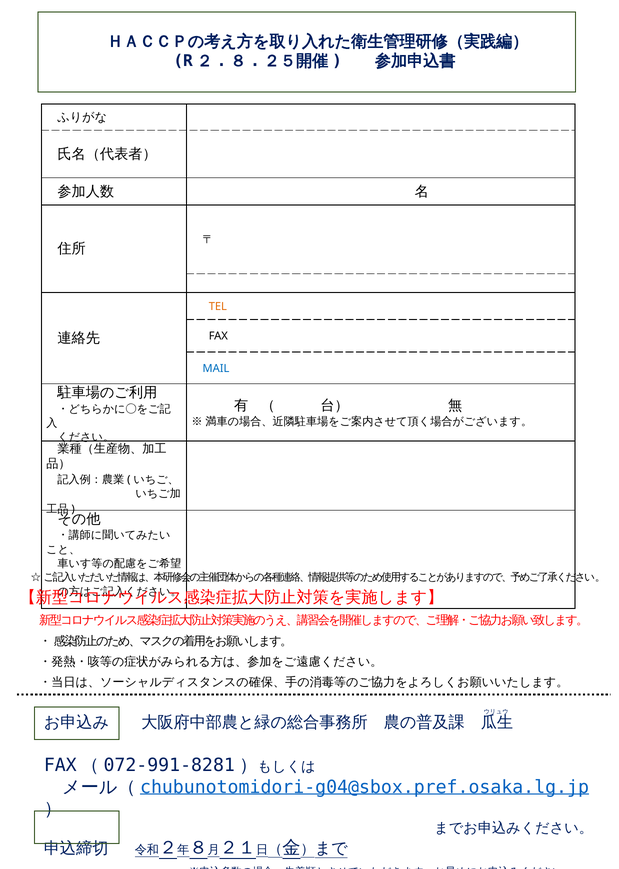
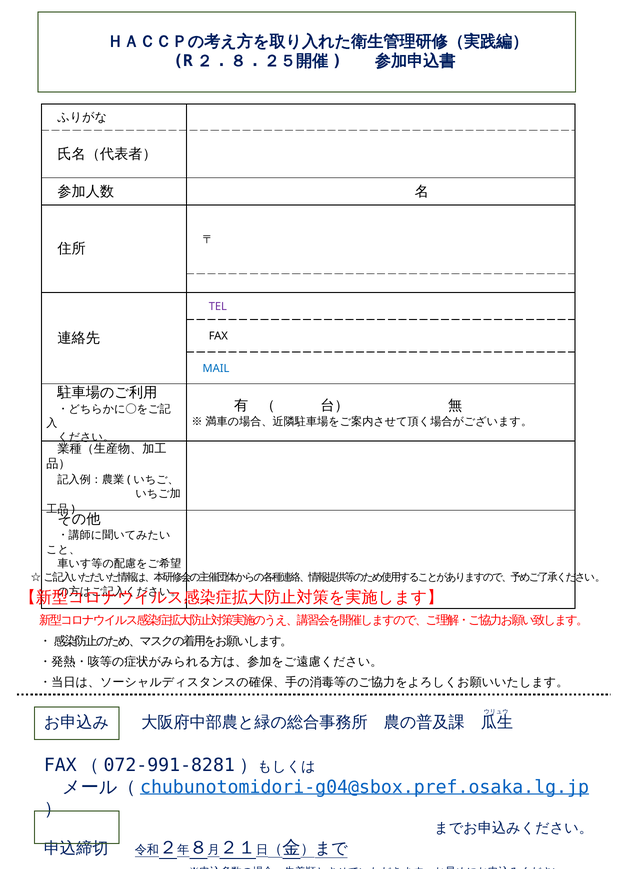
TEL colour: orange -> purple
